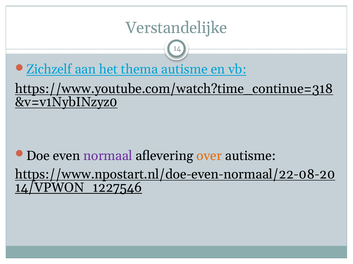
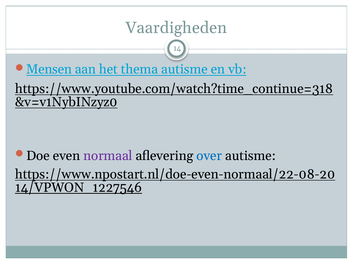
Verstandelijke: Verstandelijke -> Vaardigheden
Zichzelf: Zichzelf -> Mensen
over colour: orange -> blue
